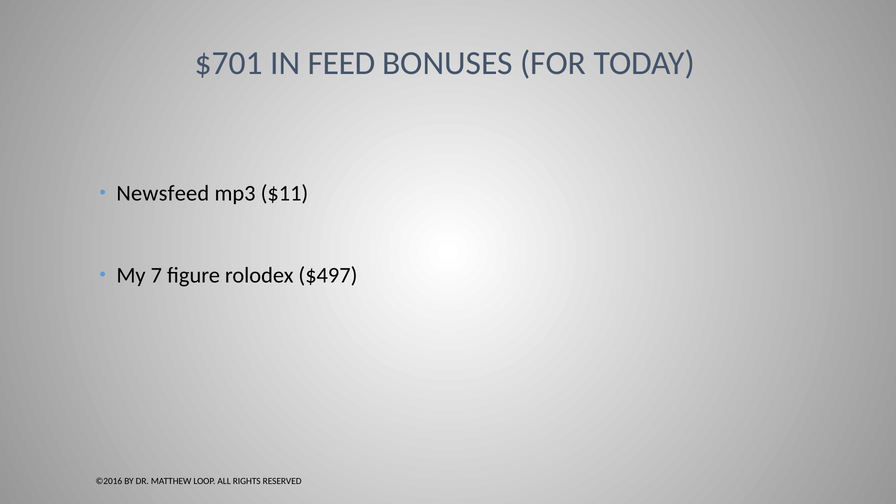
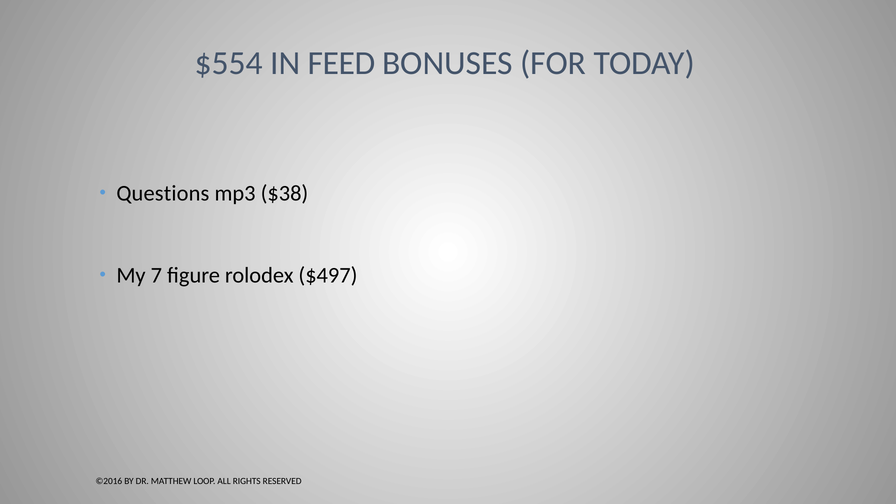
$701: $701 -> $554
Newsfeed: Newsfeed -> Questions
$11: $11 -> $38
